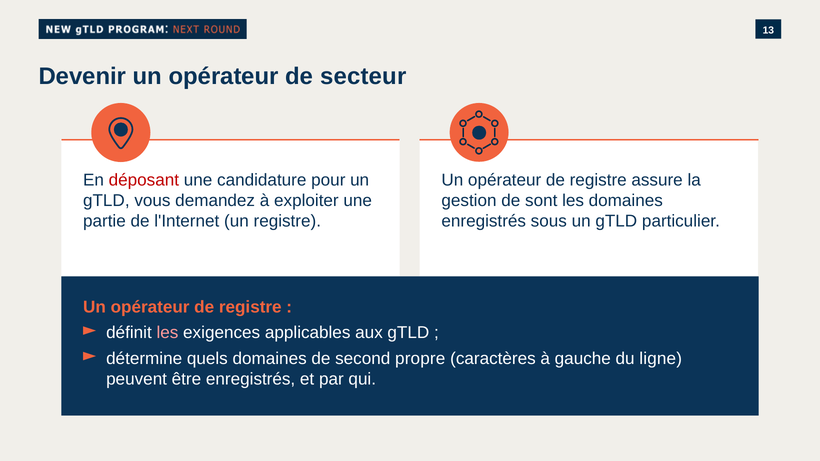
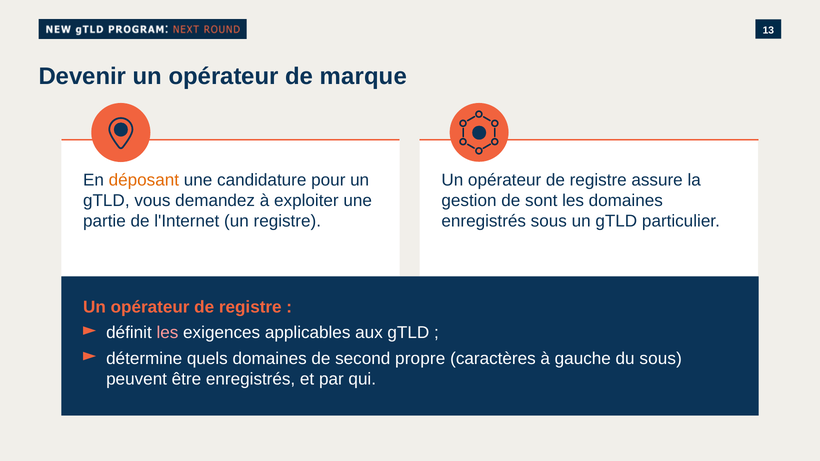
secteur: secteur -> marque
déposant colour: red -> orange
du ligne: ligne -> sous
